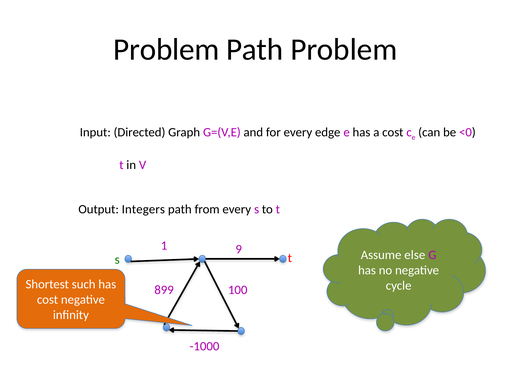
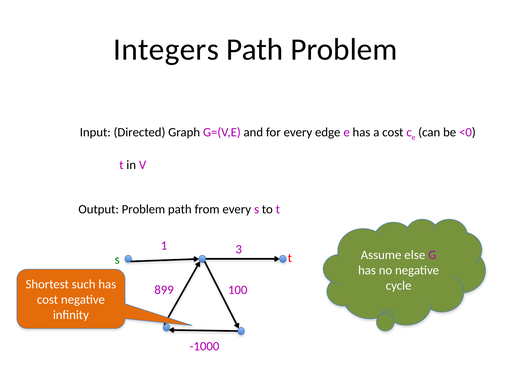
Problem at (166, 49): Problem -> Integers
Output Integers: Integers -> Problem
9: 9 -> 3
